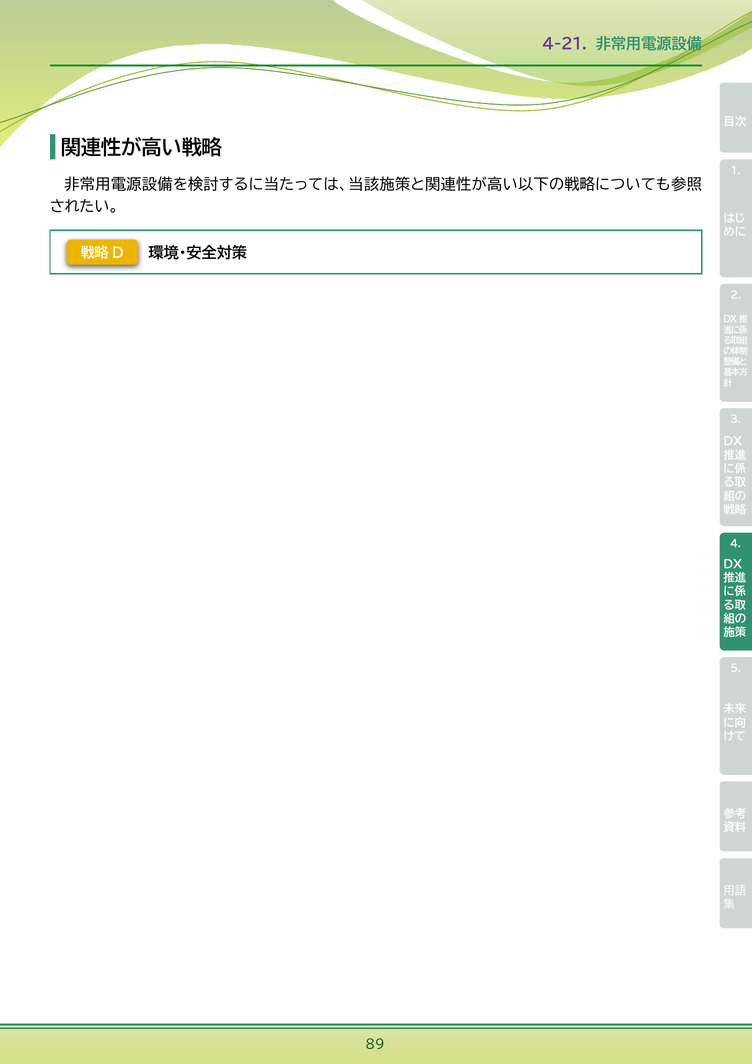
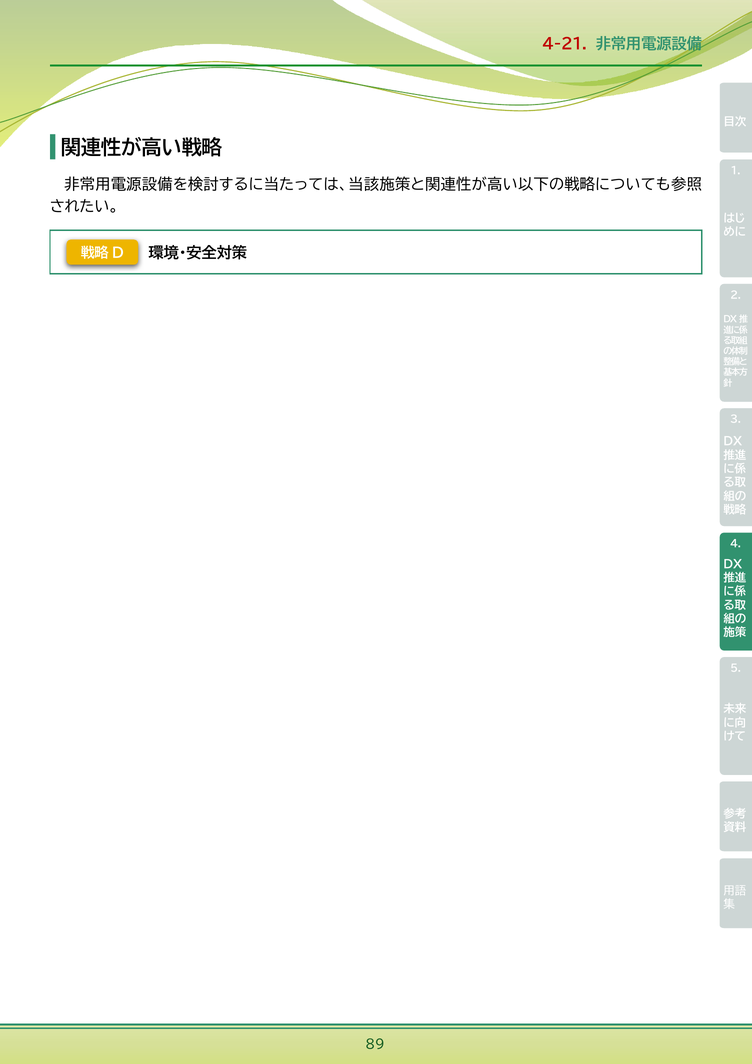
4-21 colour: purple -> red
